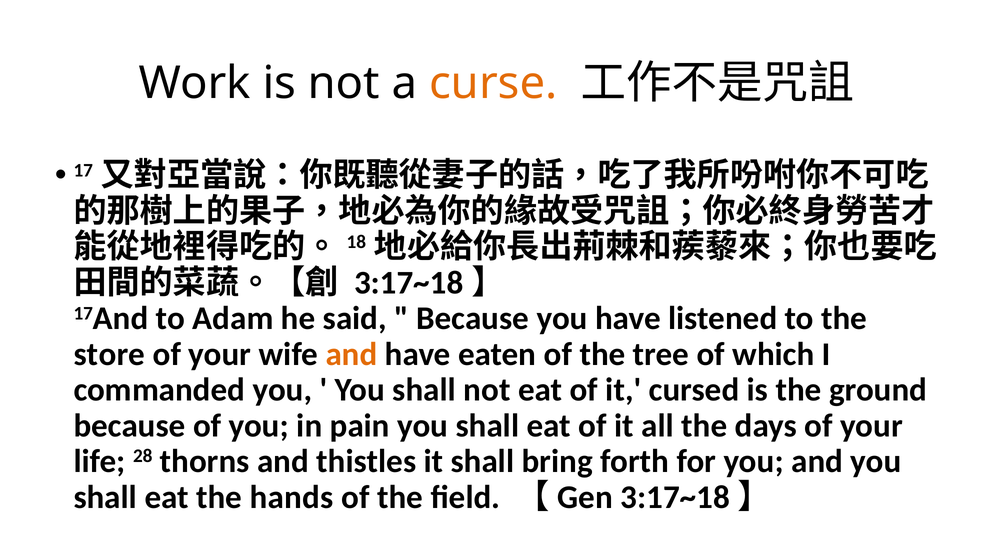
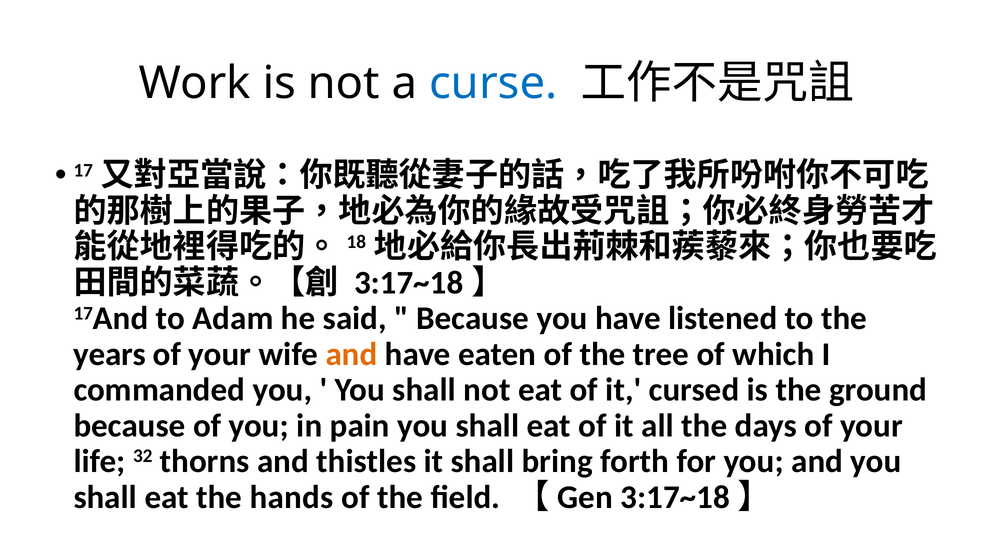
curse colour: orange -> blue
store: store -> years
28: 28 -> 32
